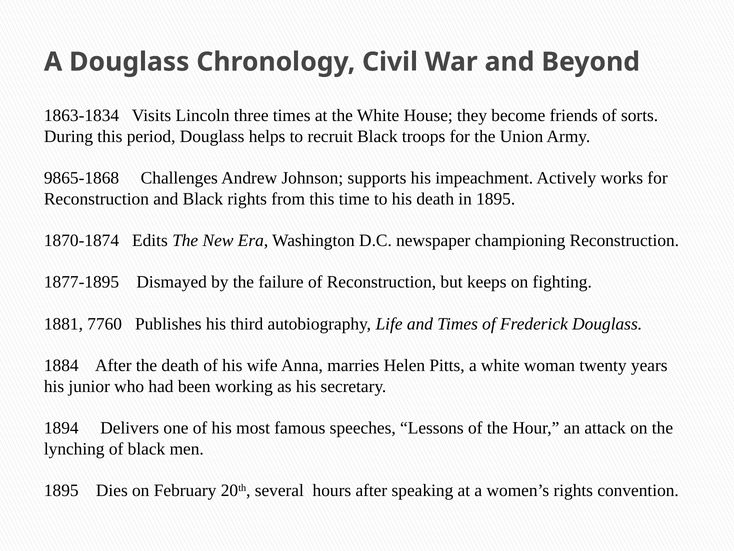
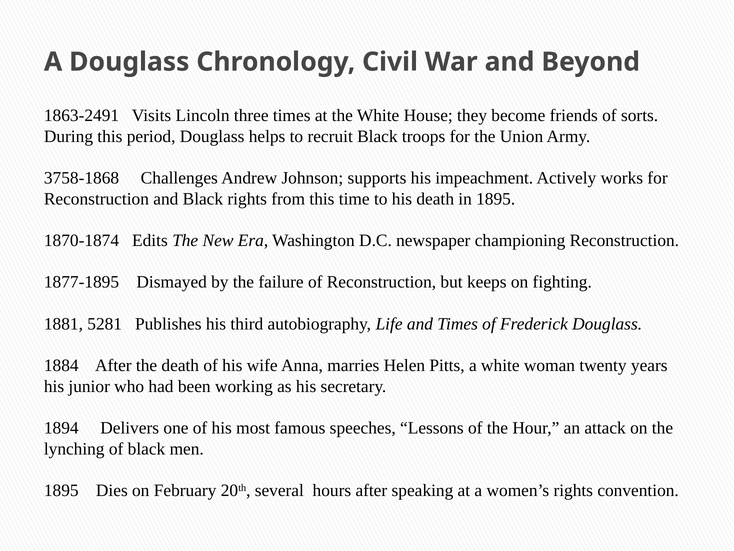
1863-1834: 1863-1834 -> 1863-2491
9865-1868: 9865-1868 -> 3758-1868
7760: 7760 -> 5281
